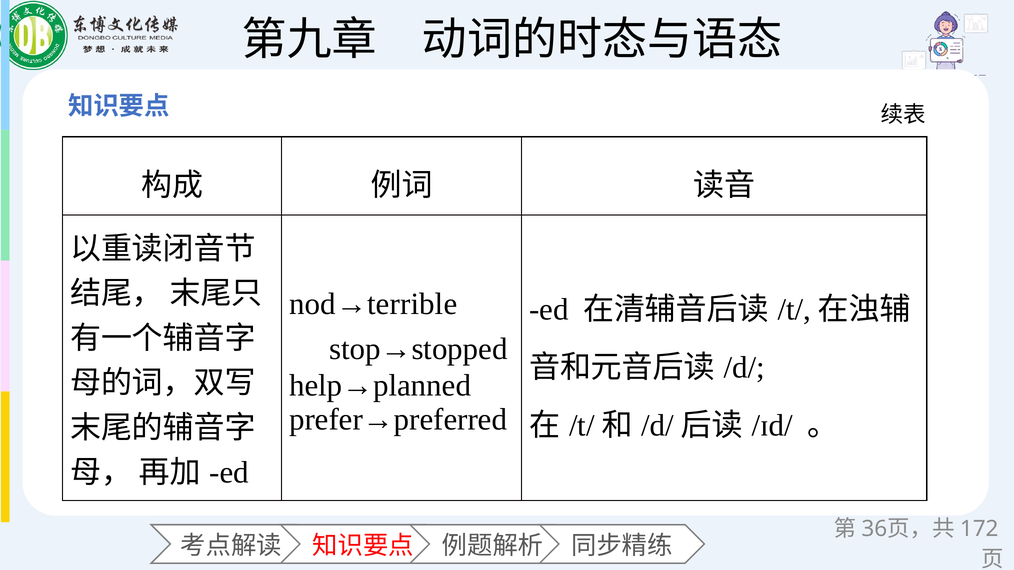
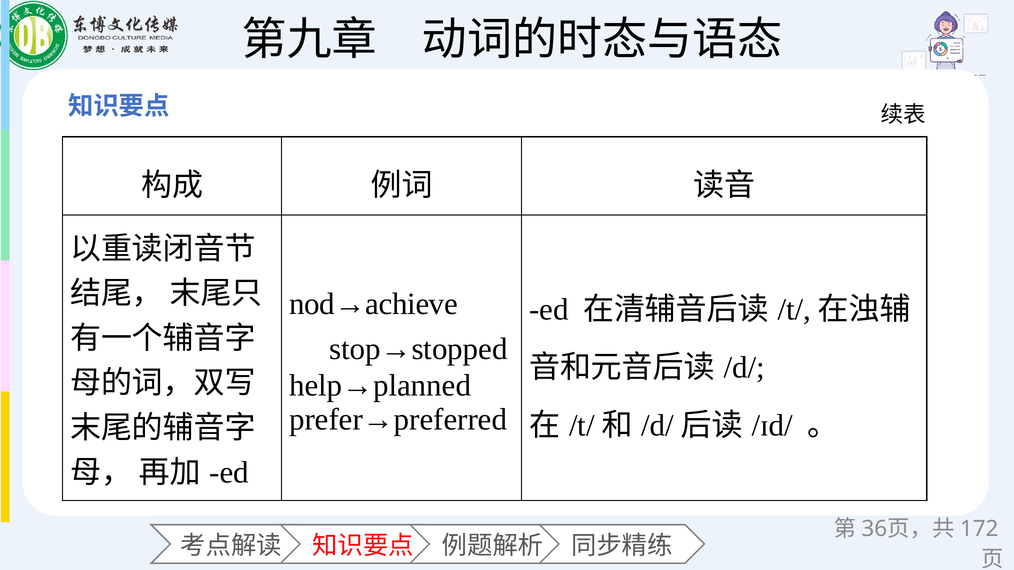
nod→terrible: nod→terrible -> nod→achieve
